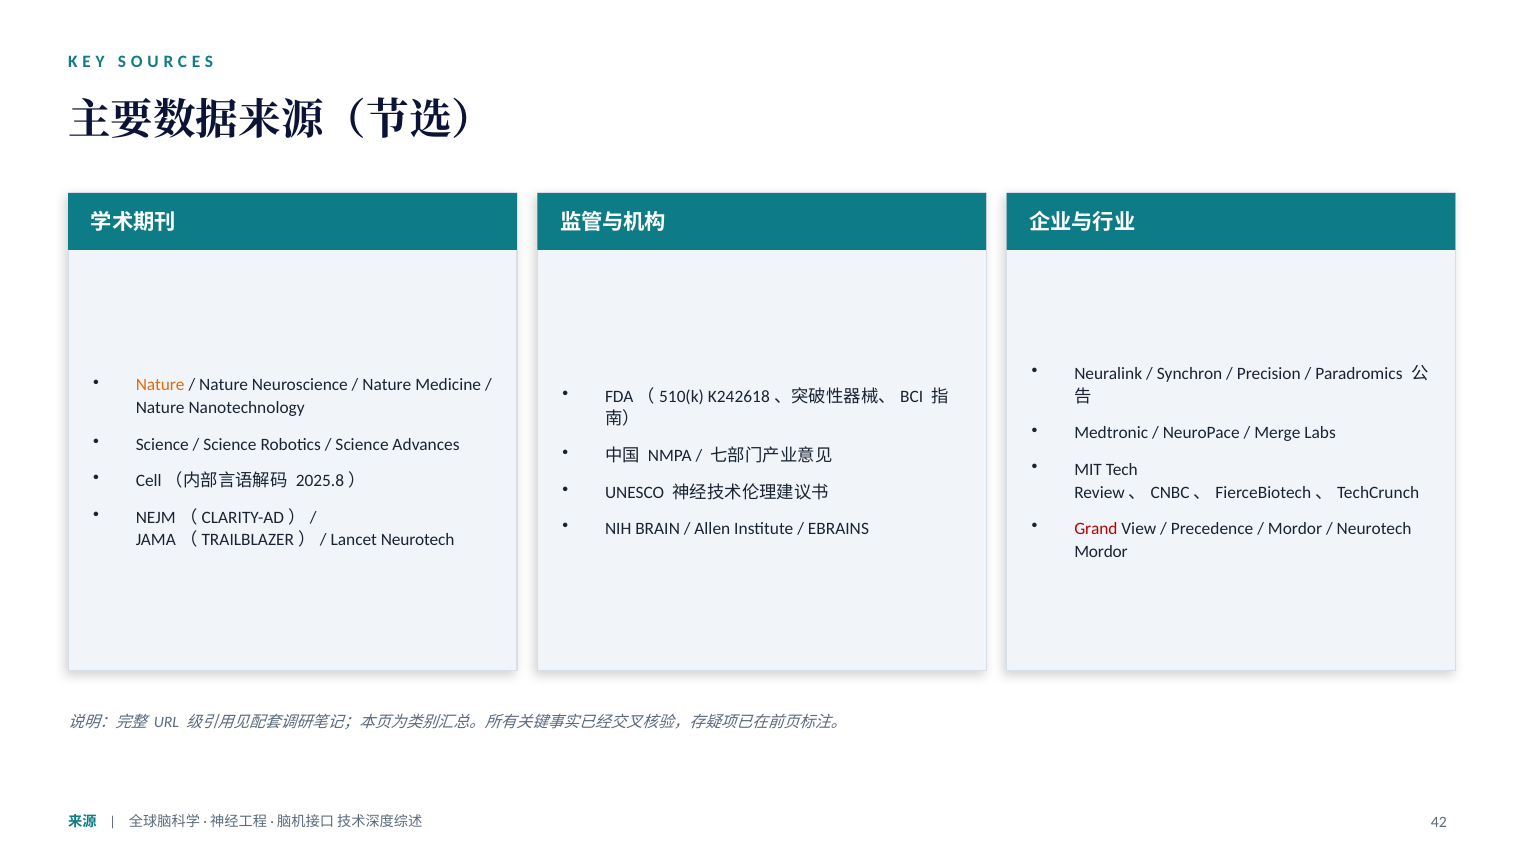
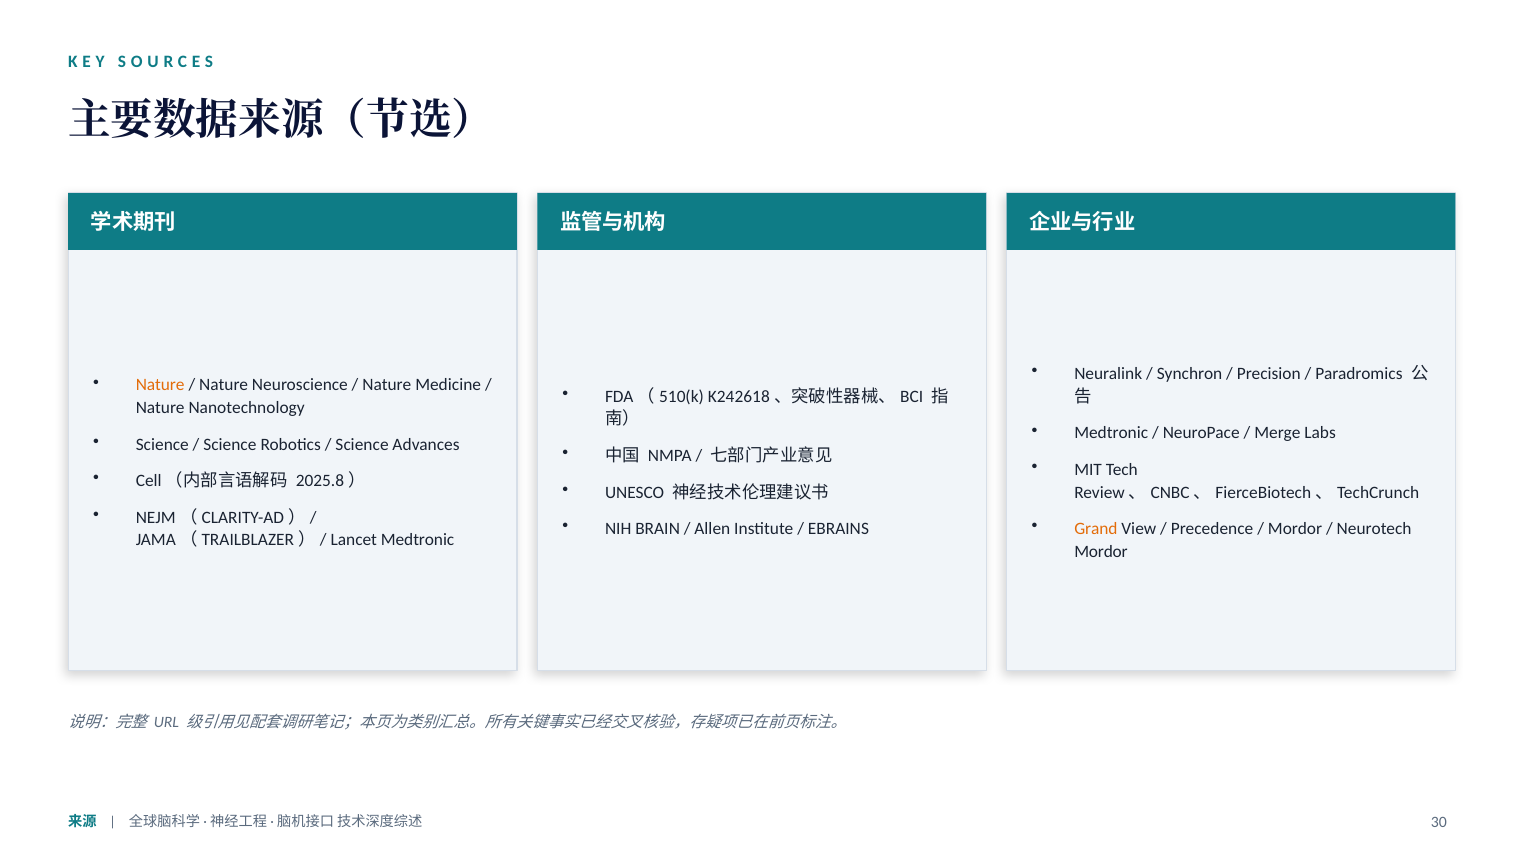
Grand colour: red -> orange
Lancet Neurotech: Neurotech -> Medtronic
42: 42 -> 30
